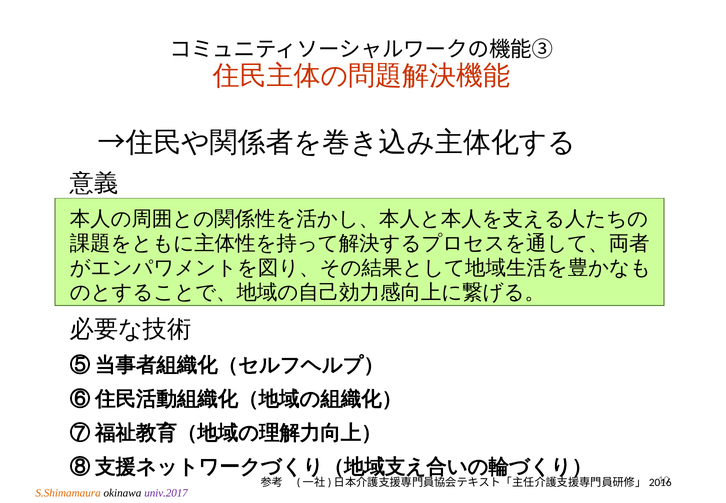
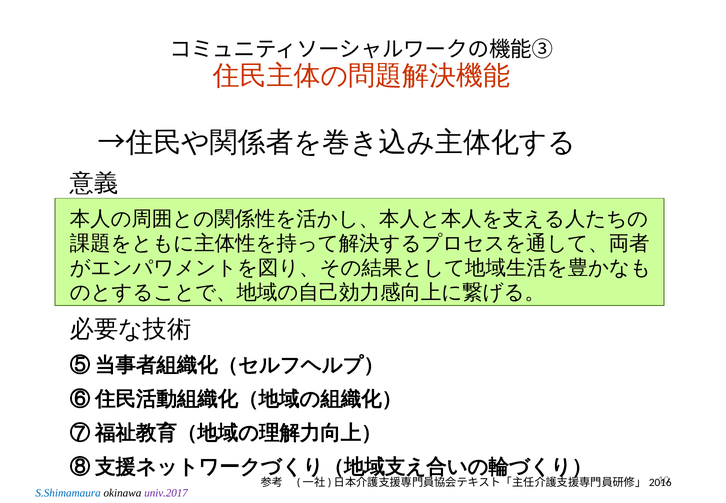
S.Shimamaura colour: orange -> blue
